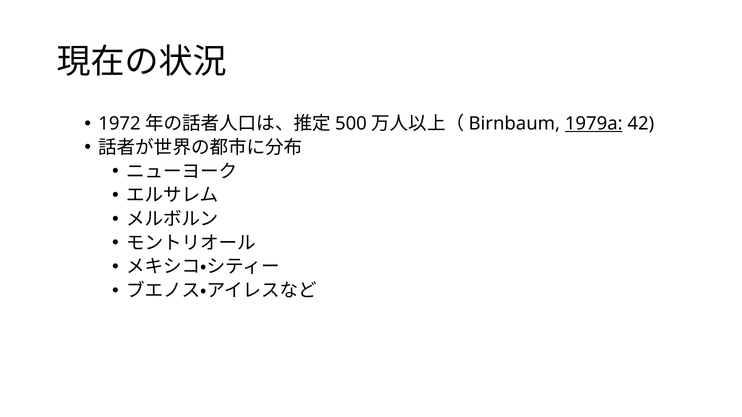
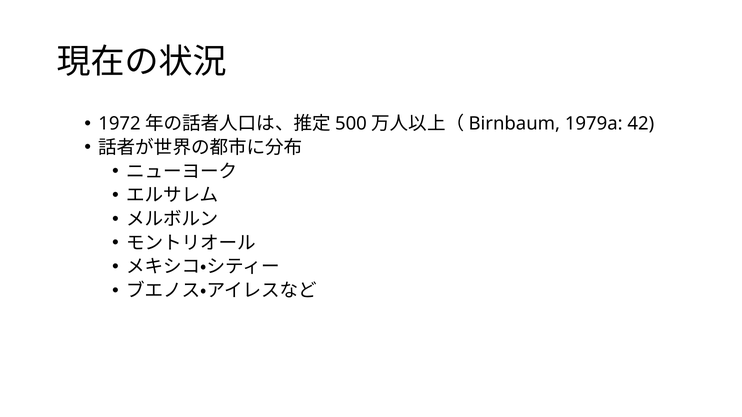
1979a underline: present -> none
